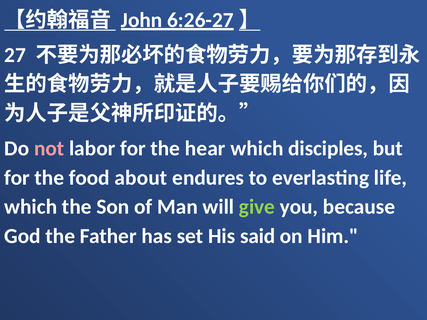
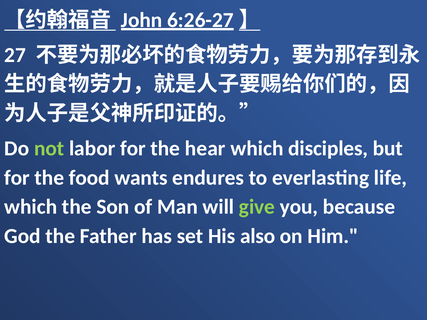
not colour: pink -> light green
about: about -> wants
said: said -> also
